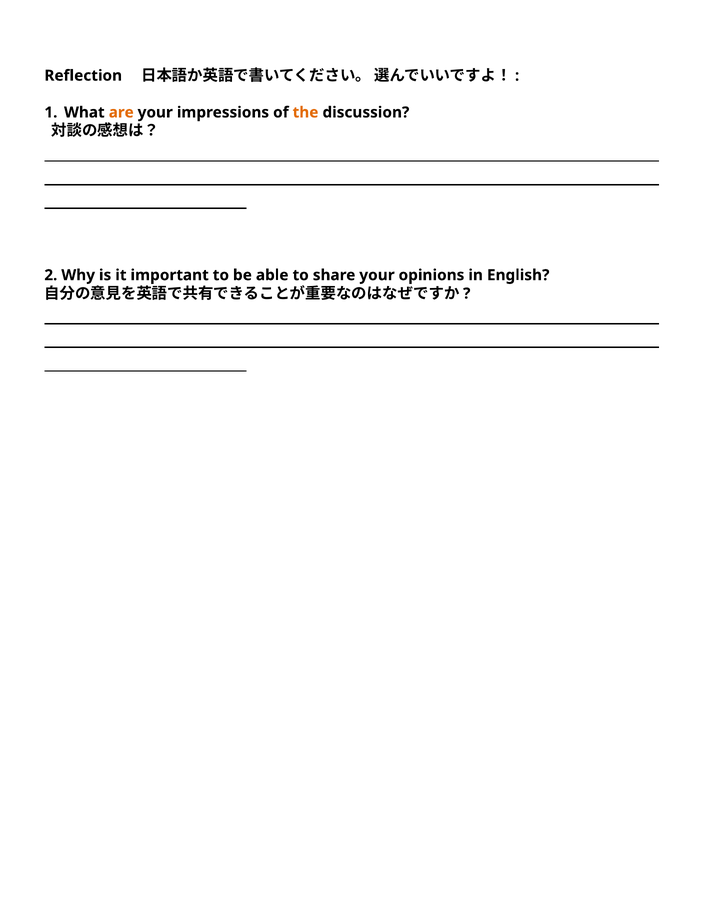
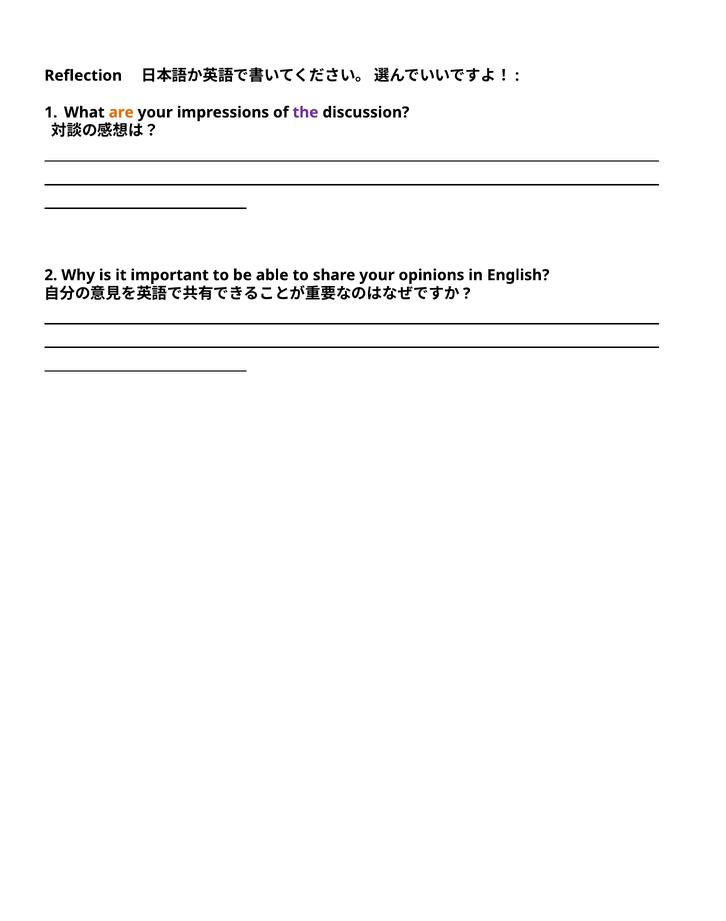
the colour: orange -> purple
